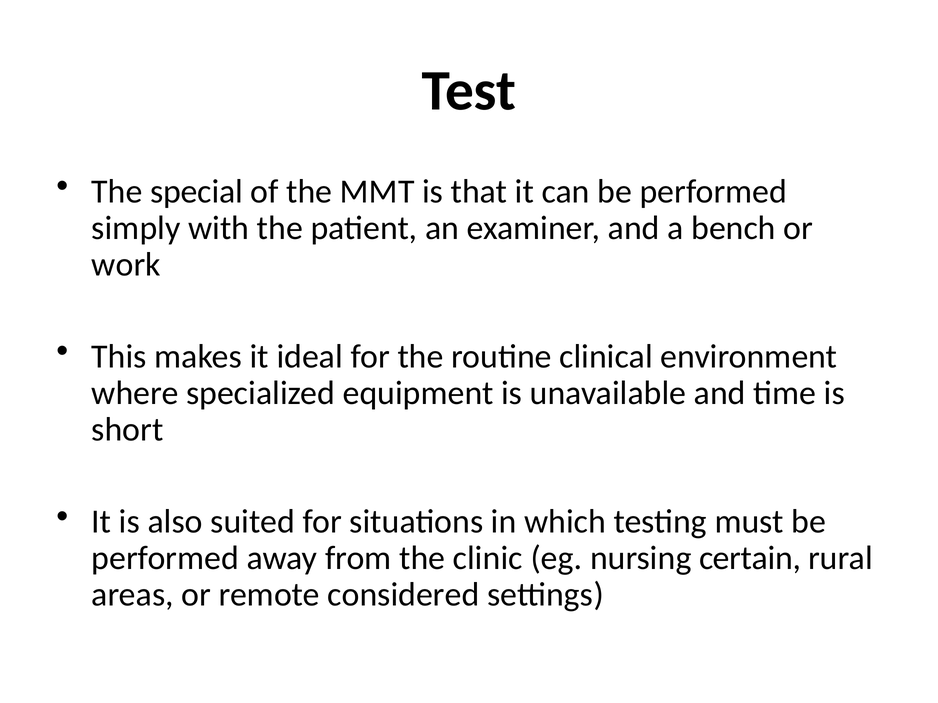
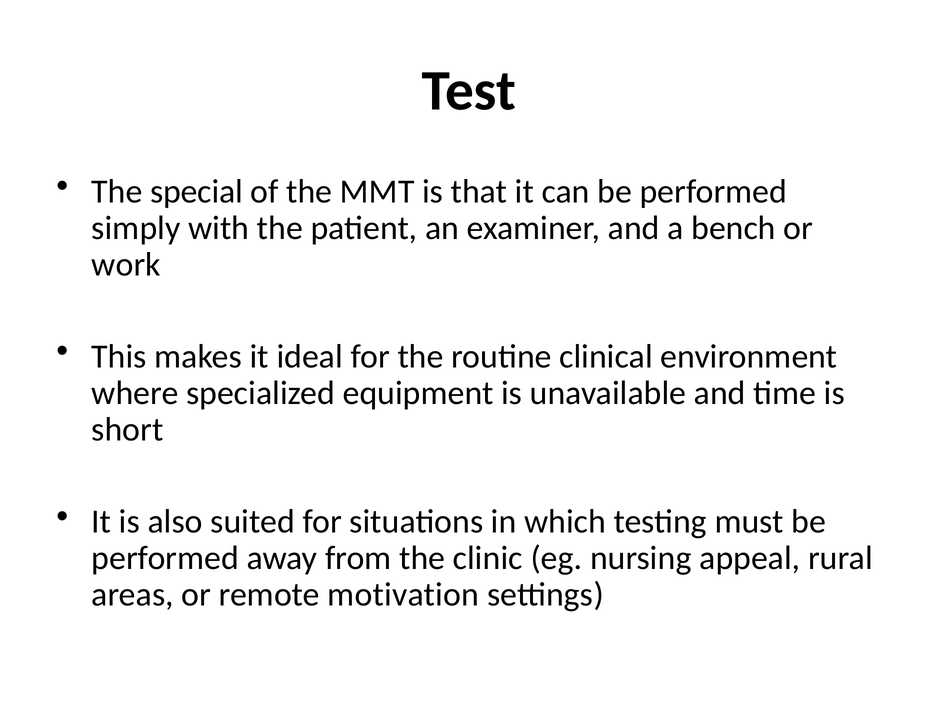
certain: certain -> appeal
considered: considered -> motivation
